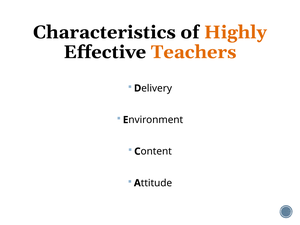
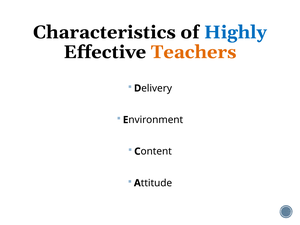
Highly colour: orange -> blue
